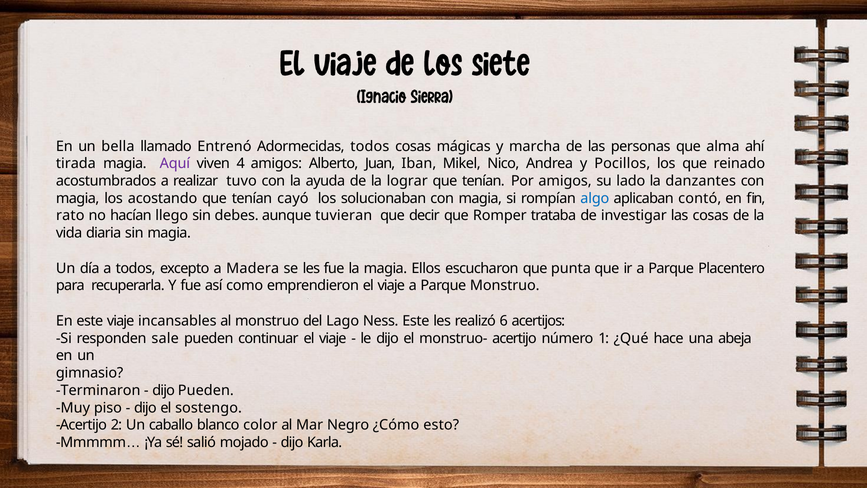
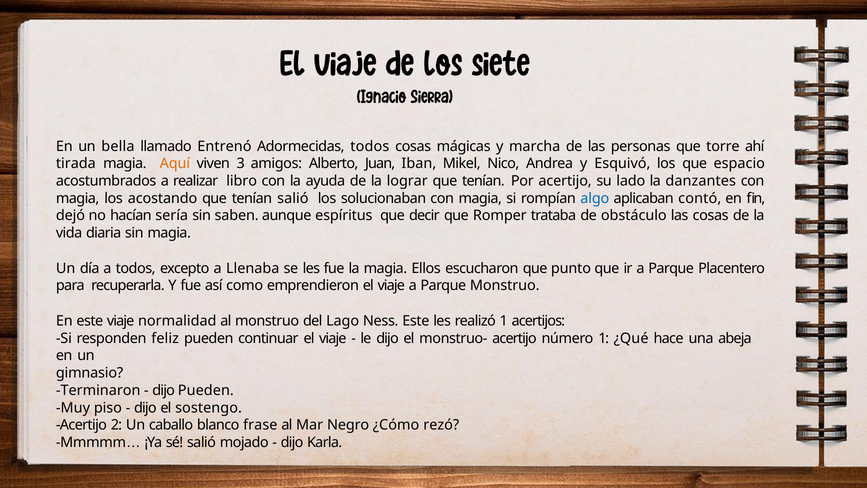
alma: alma -> torre
Aquí colour: purple -> orange
4: 4 -> 3
Pocillos: Pocillos -> Esquivó
reinado: reinado -> espacio
tuvo: tuvo -> libro
Por amigos: amigos -> acertijo
tenían cayó: cayó -> salió
rato: rato -> dejó
llego: llego -> sería
debes: debes -> saben
tuvieran: tuvieran -> espíritus
investigar: investigar -> obstáculo
Madera: Madera -> Llenaba
punta: punta -> punto
incansables: incansables -> normalidad
realizó 6: 6 -> 1
sale: sale -> feliz
color: color -> frase
esto: esto -> rezó
